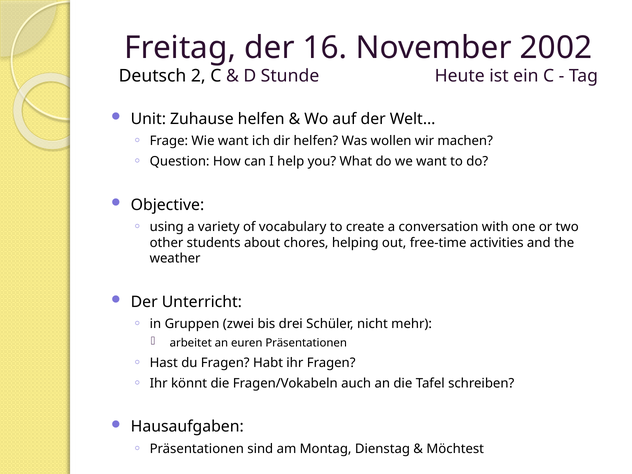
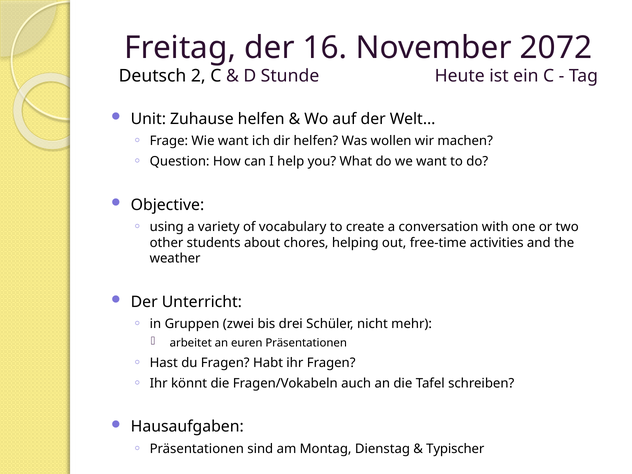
2002: 2002 -> 2072
Möchtest: Möchtest -> Typischer
